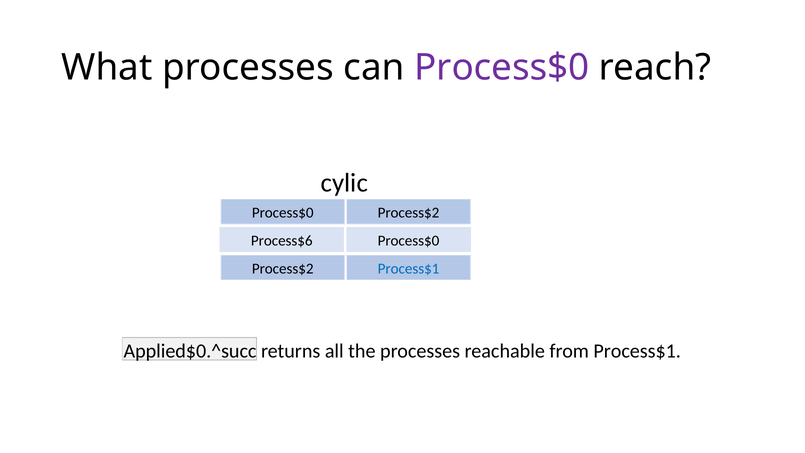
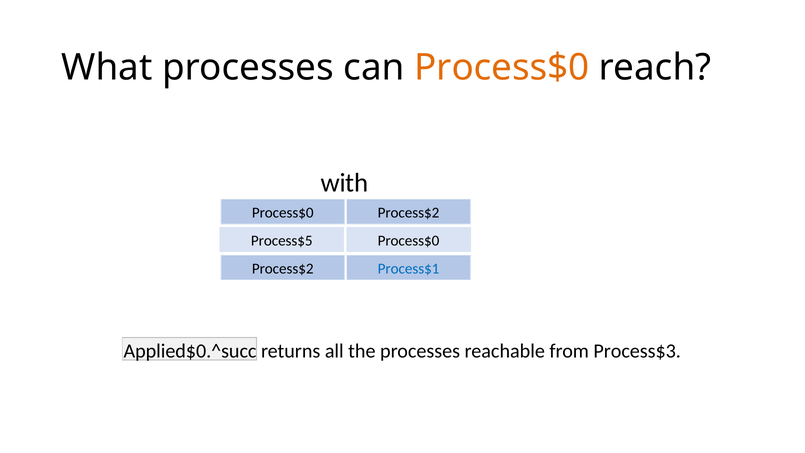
Process$0 at (502, 68) colour: purple -> orange
cylic: cylic -> with
Process$6: Process$6 -> Process$5
from Process$1: Process$1 -> Process$3
